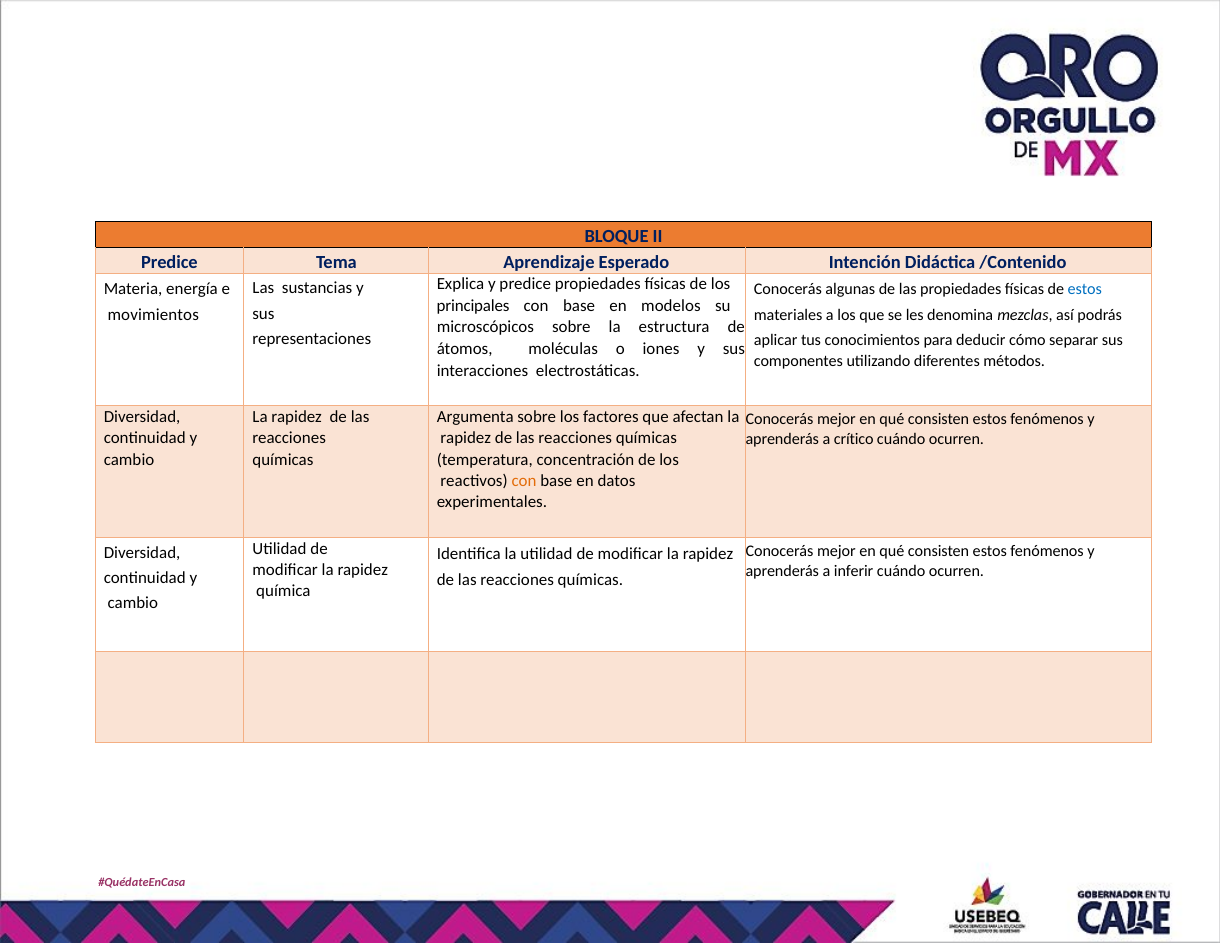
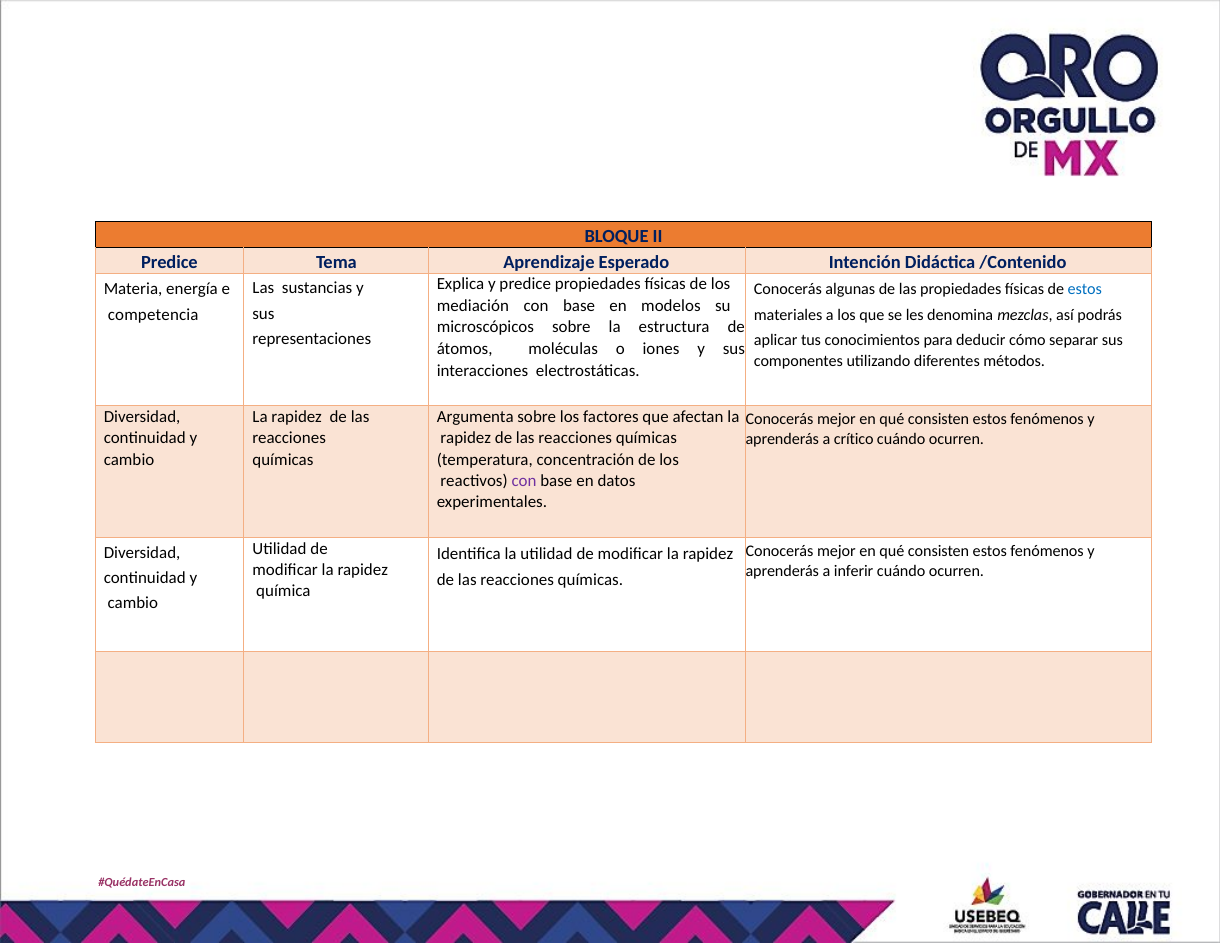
principales: principales -> mediación
movimientos: movimientos -> competencia
con at (524, 481) colour: orange -> purple
